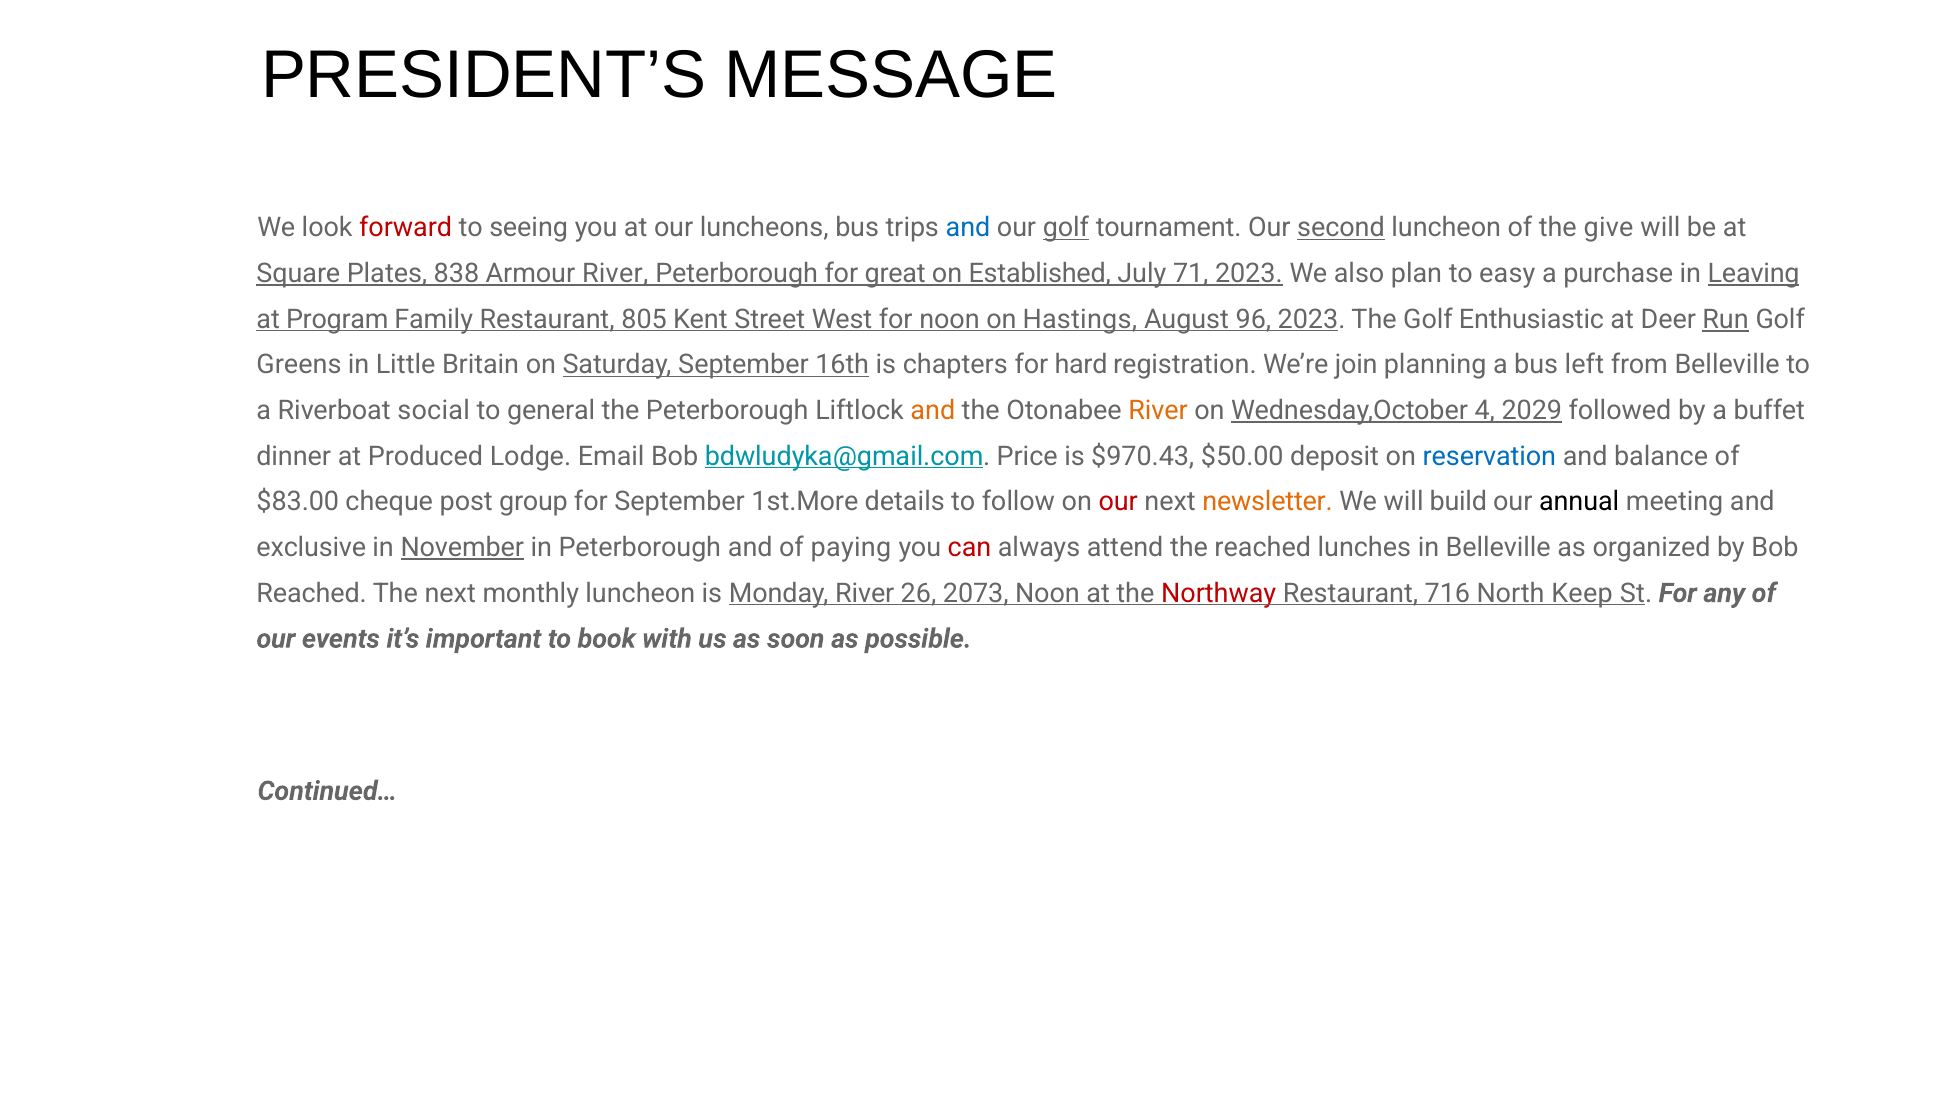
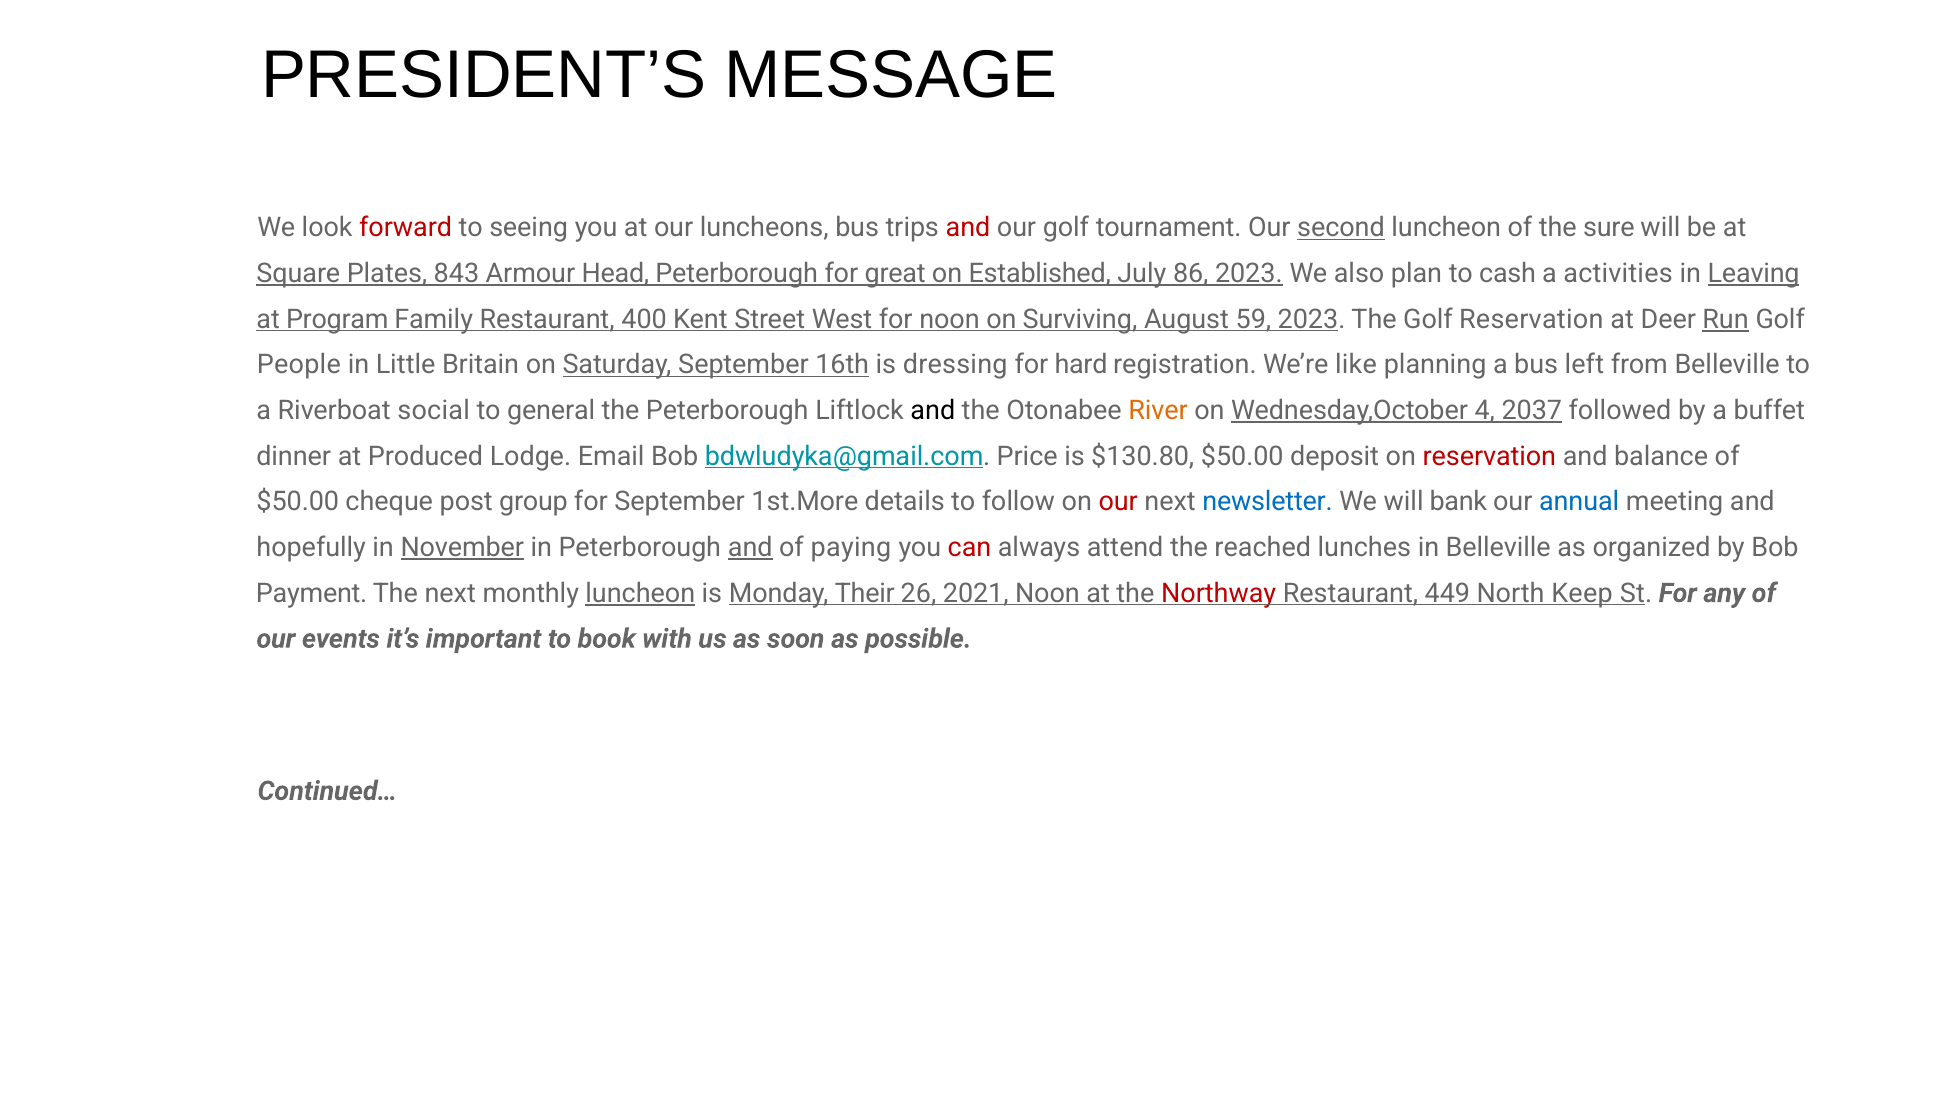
and at (968, 228) colour: blue -> red
golf at (1066, 228) underline: present -> none
give: give -> sure
838: 838 -> 843
Armour River: River -> Head
71: 71 -> 86
easy: easy -> cash
purchase: purchase -> activities
805: 805 -> 400
Hastings: Hastings -> Surviving
96: 96 -> 59
Golf Enthusiastic: Enthusiastic -> Reservation
Greens: Greens -> People
chapters: chapters -> dressing
join: join -> like
and at (933, 410) colour: orange -> black
2029: 2029 -> 2037
$970.43: $970.43 -> $130.80
reservation at (1489, 456) colour: blue -> red
$83.00 at (298, 502): $83.00 -> $50.00
newsletter colour: orange -> blue
build: build -> bank
annual colour: black -> blue
exclusive: exclusive -> hopefully
and at (750, 547) underline: none -> present
Reached at (312, 593): Reached -> Payment
luncheon at (640, 593) underline: none -> present
Monday River: River -> Their
2073: 2073 -> 2021
716: 716 -> 449
